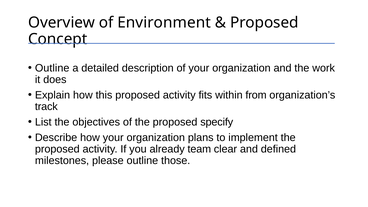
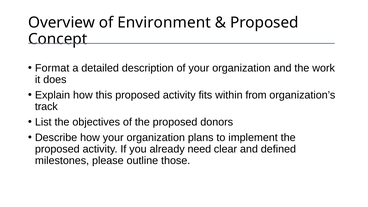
Outline at (52, 68): Outline -> Format
specify: specify -> donors
team: team -> need
